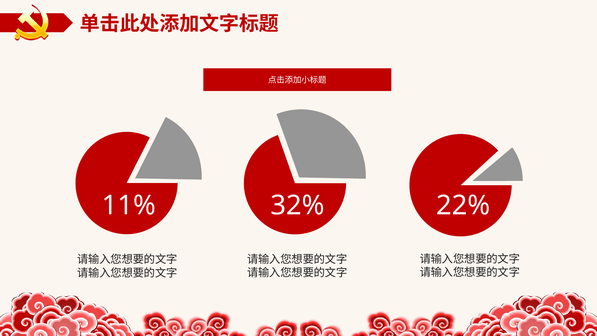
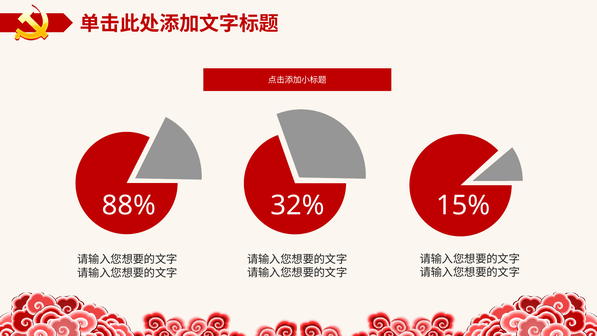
11%: 11% -> 88%
22%: 22% -> 15%
